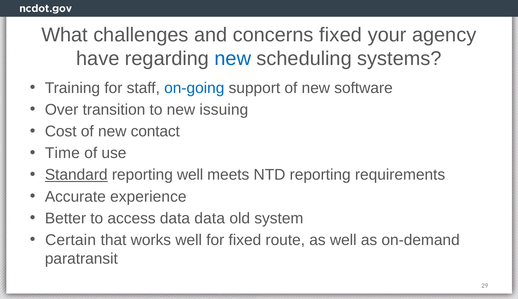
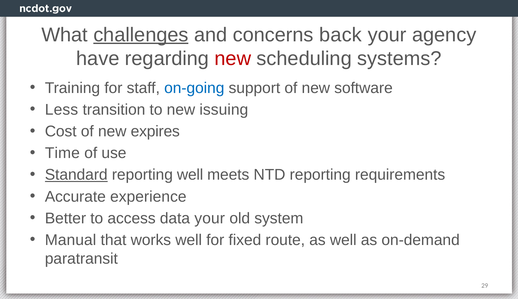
challenges underline: none -> present
concerns fixed: fixed -> back
new at (233, 59) colour: blue -> red
Over: Over -> Less
contact: contact -> expires
data data: data -> your
Certain: Certain -> Manual
